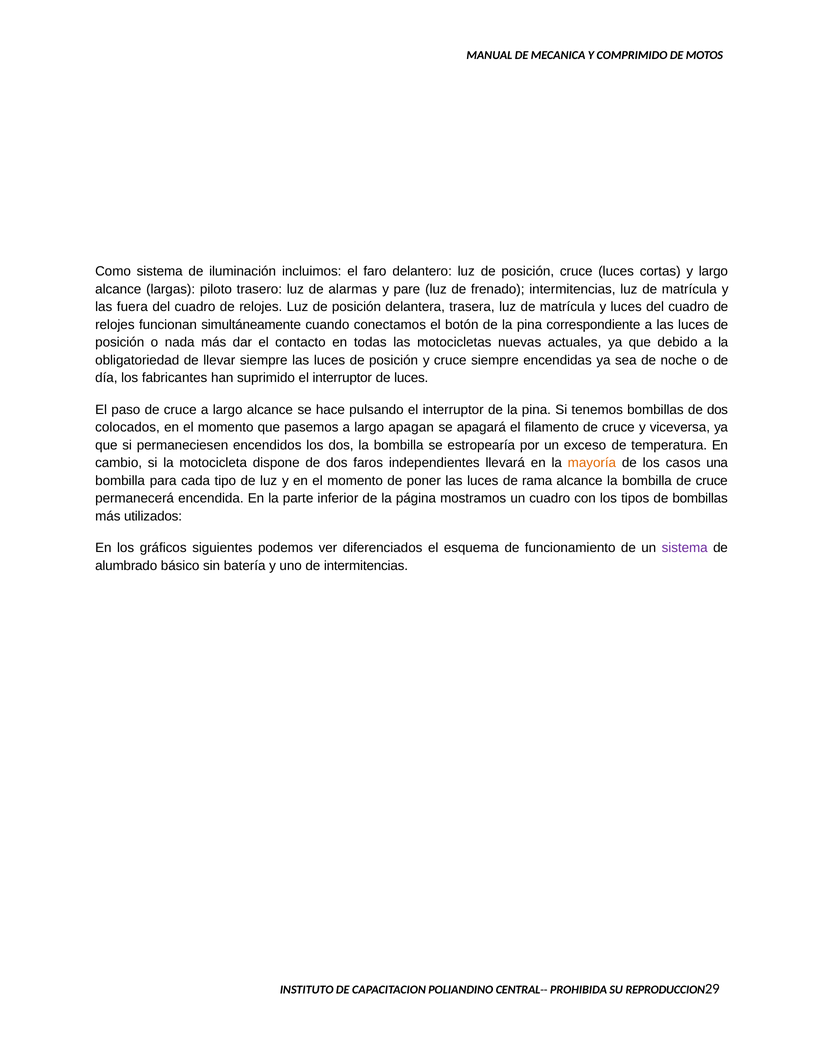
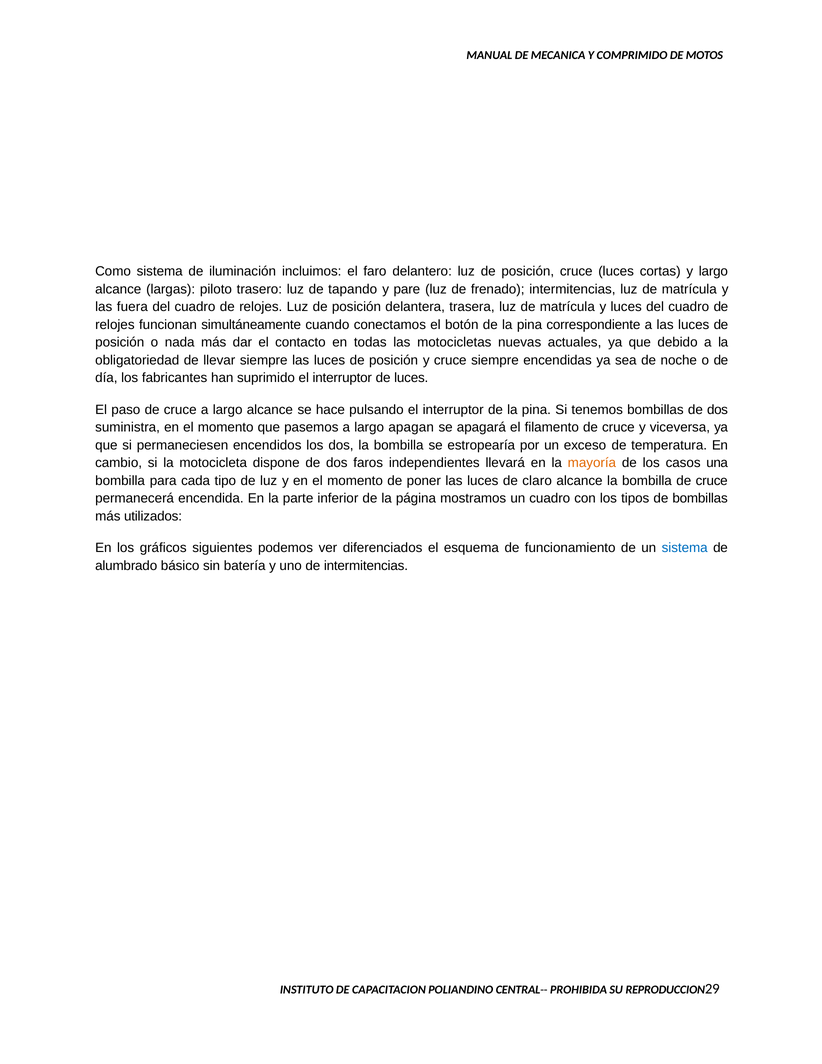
alarmas: alarmas -> tapando
colocados: colocados -> suministra
rama: rama -> claro
sistema at (685, 548) colour: purple -> blue
